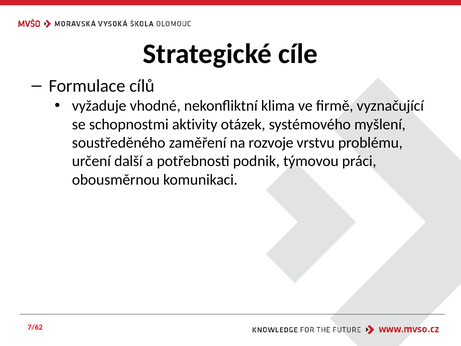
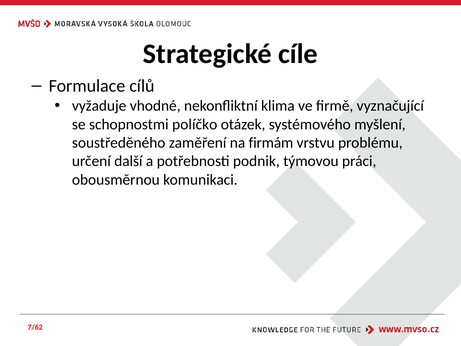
aktivity: aktivity -> políčko
rozvoje: rozvoje -> firmám
